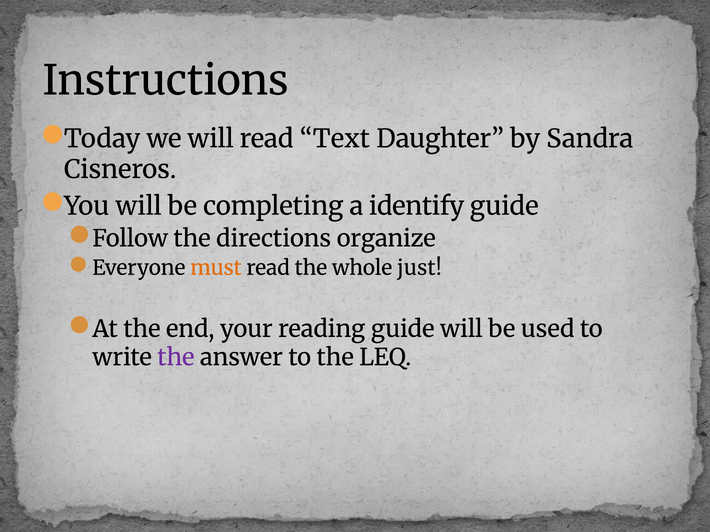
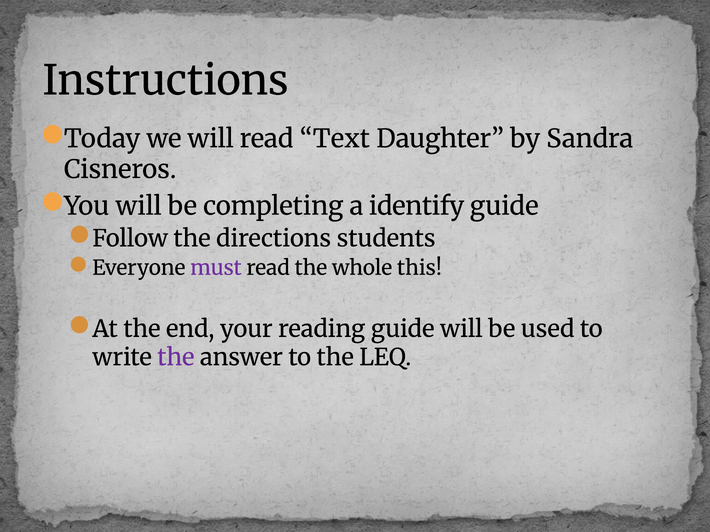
organize: organize -> students
must colour: orange -> purple
just: just -> this
